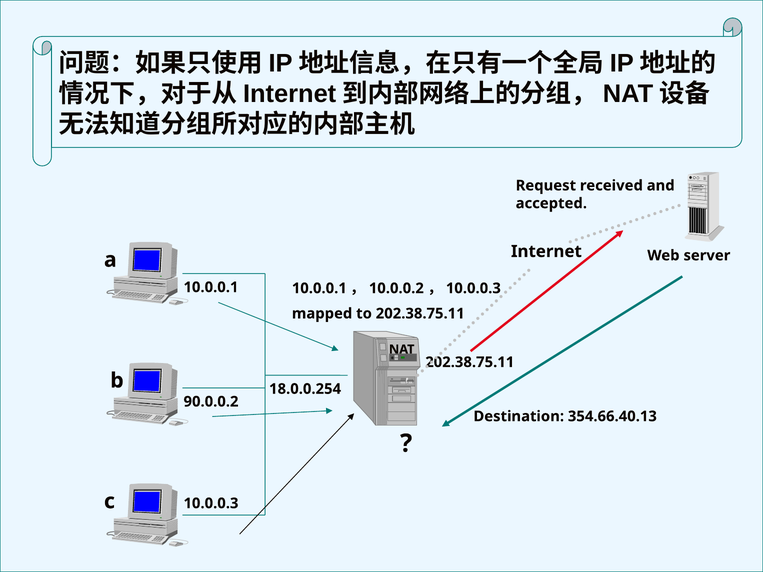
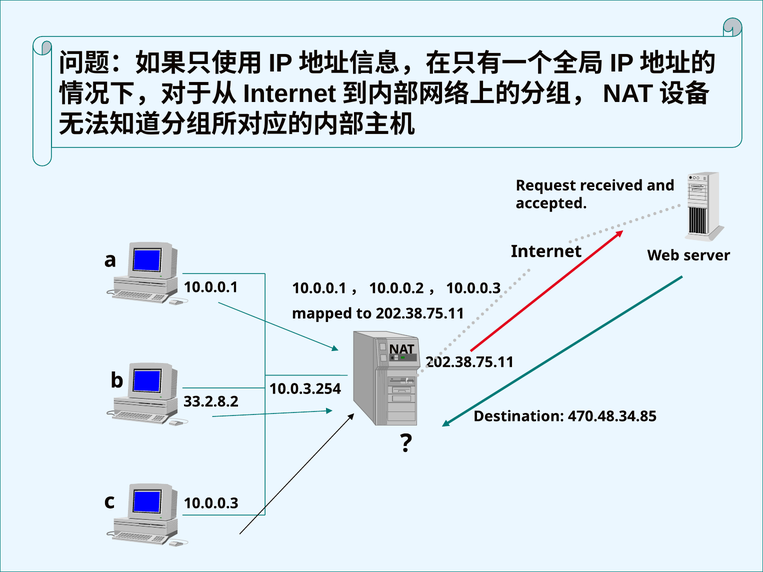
18.0.0.254: 18.0.0.254 -> 10.0.3.254
90.0.0.2: 90.0.0.2 -> 33.2.8.2
354.66.40.13: 354.66.40.13 -> 470.48.34.85
